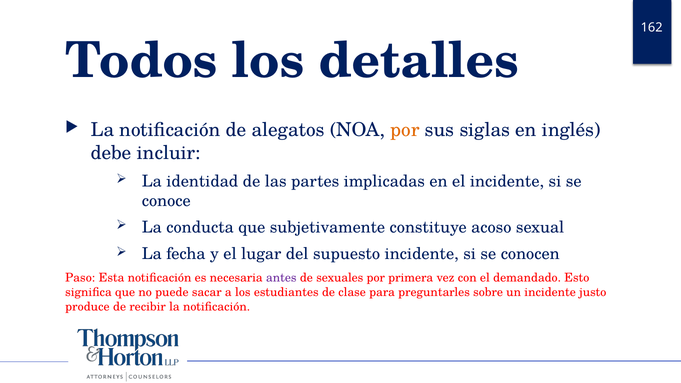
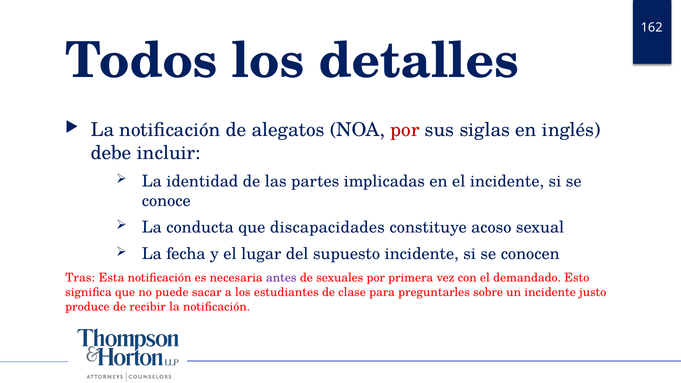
por at (405, 130) colour: orange -> red
subjetivamente: subjetivamente -> discapacidades
Paso: Paso -> Tras
